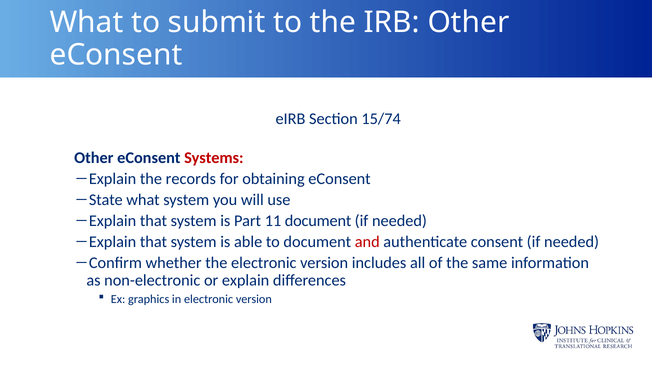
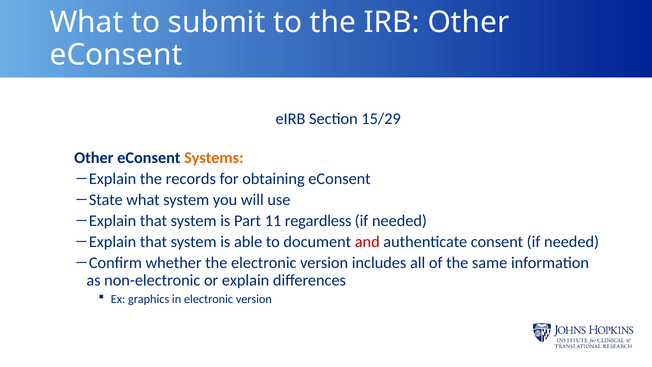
15/74: 15/74 -> 15/29
Systems colour: red -> orange
11 document: document -> regardless
